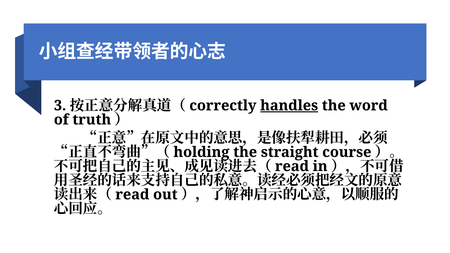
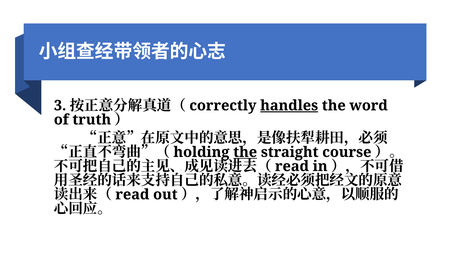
the at (245, 152) underline: none -> present
